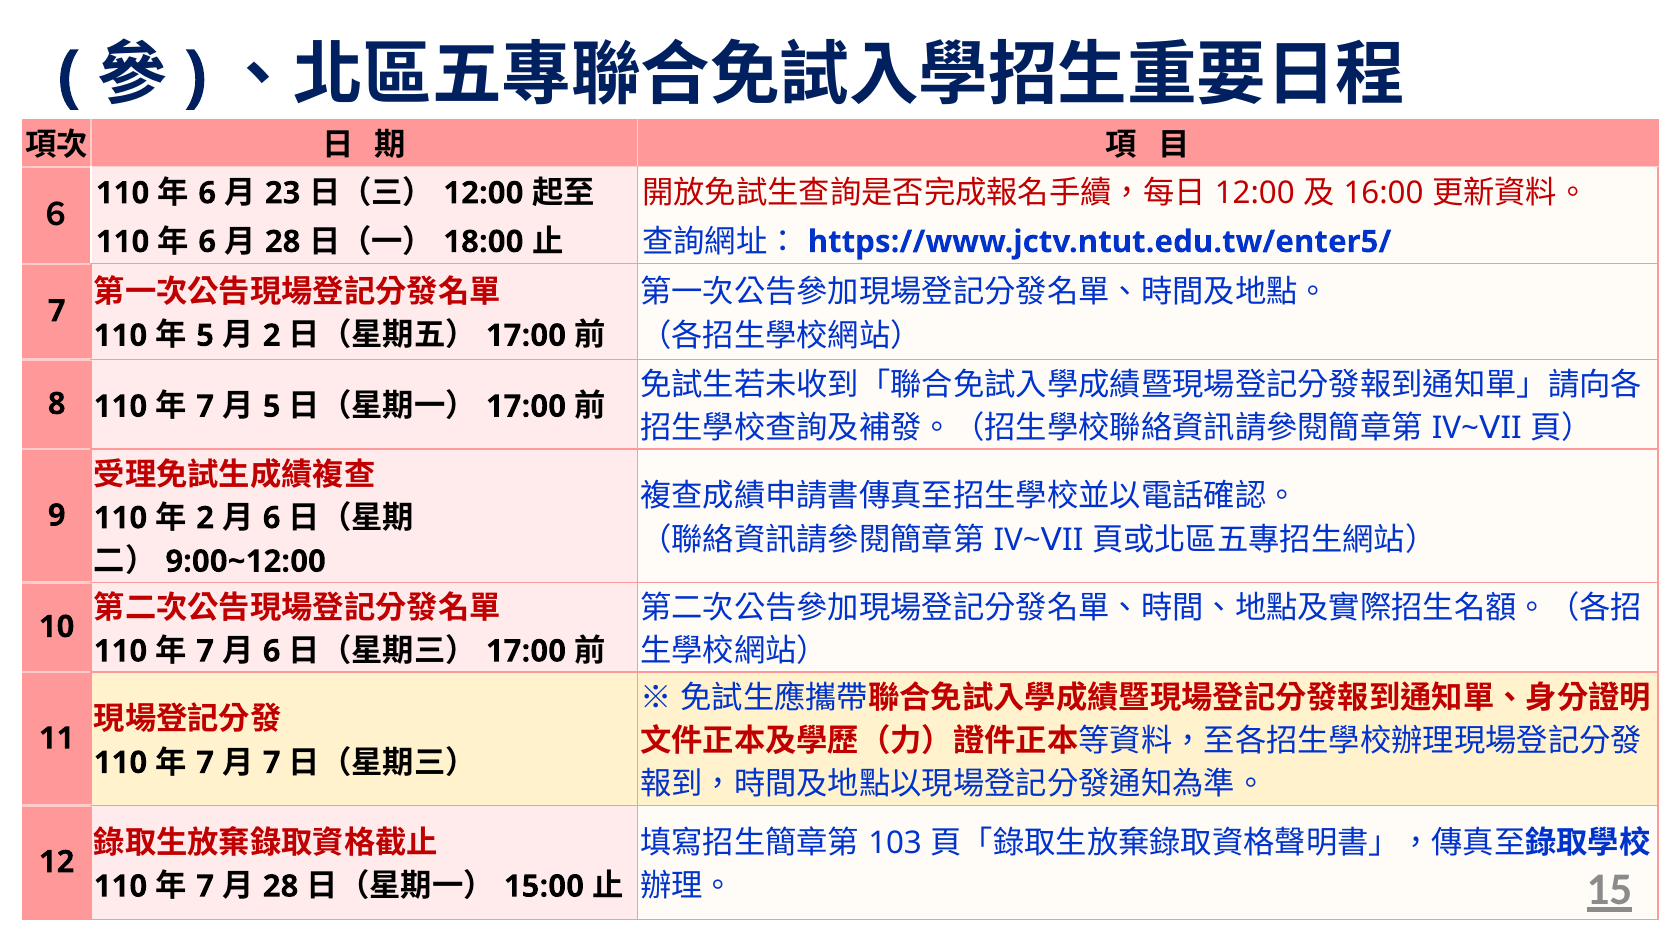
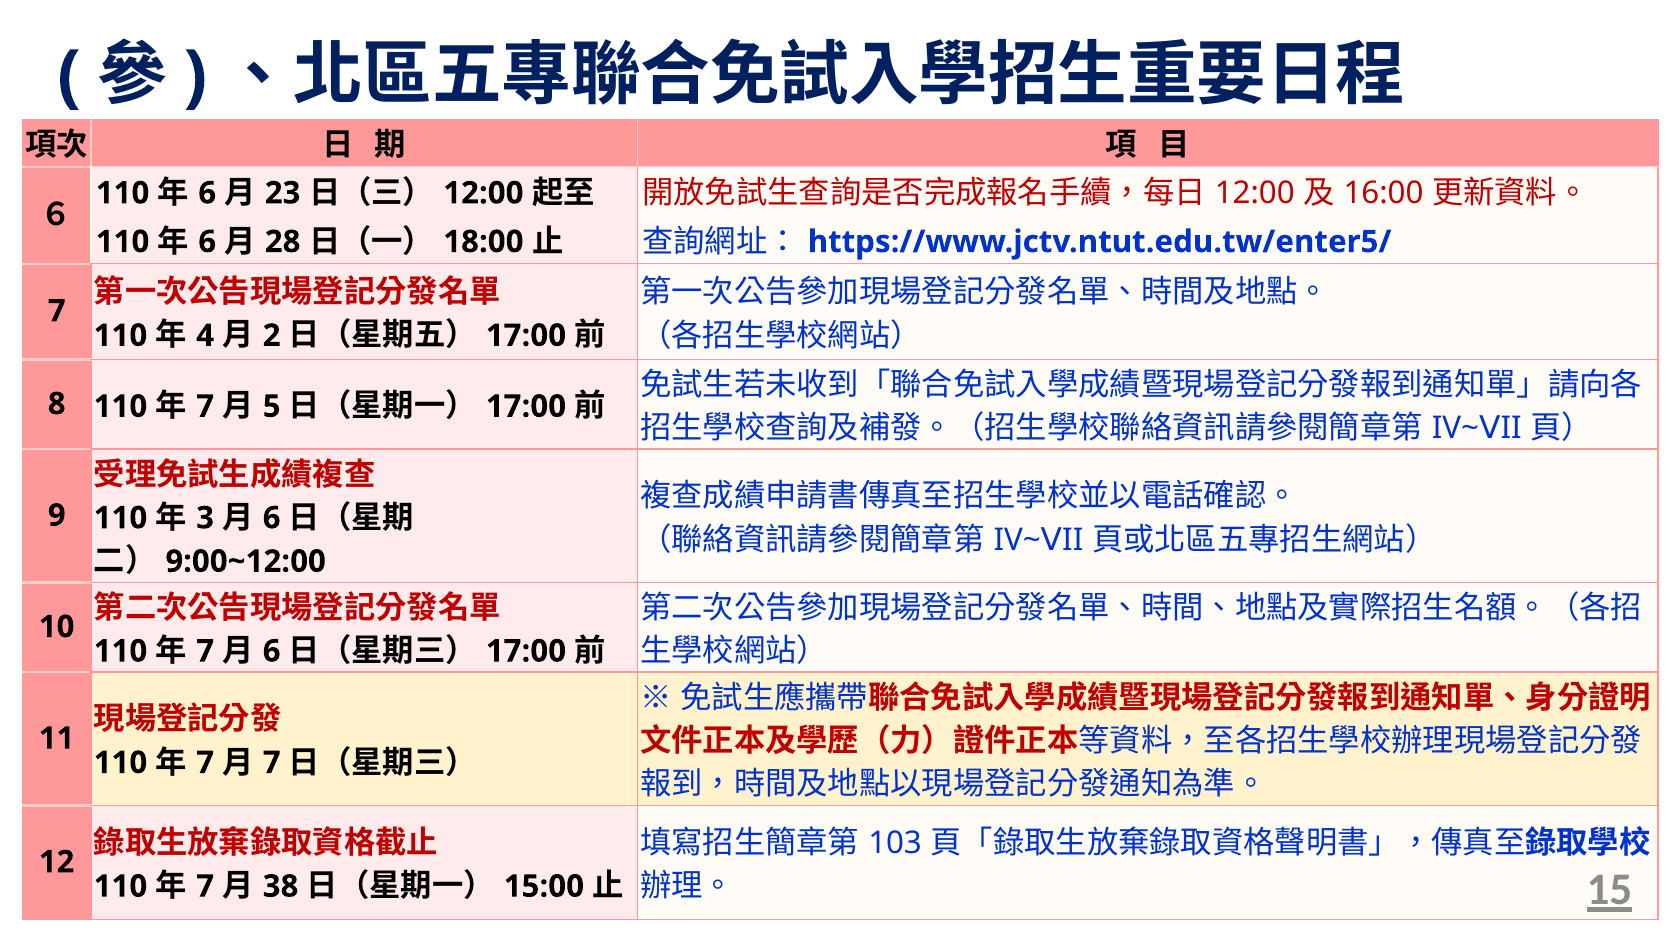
5 at (205, 336): 5 -> 4
2 at (205, 518): 2 -> 3
28 at (281, 887): 28 -> 38
